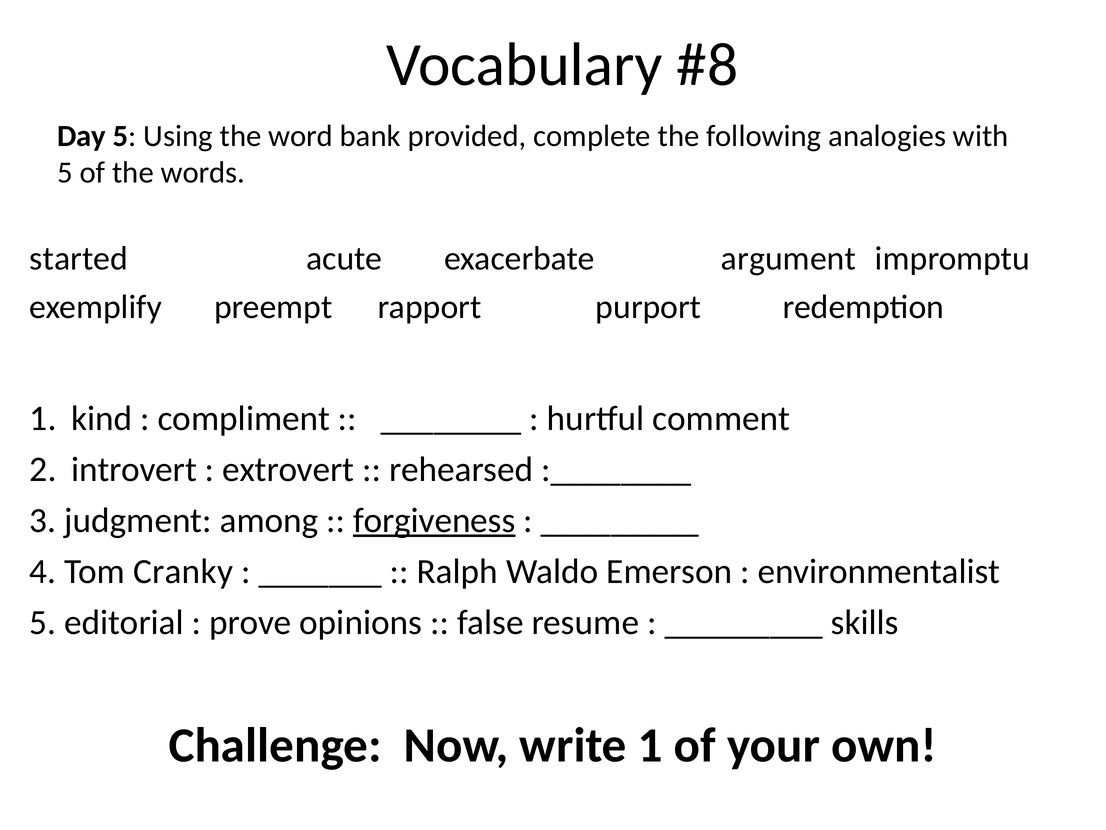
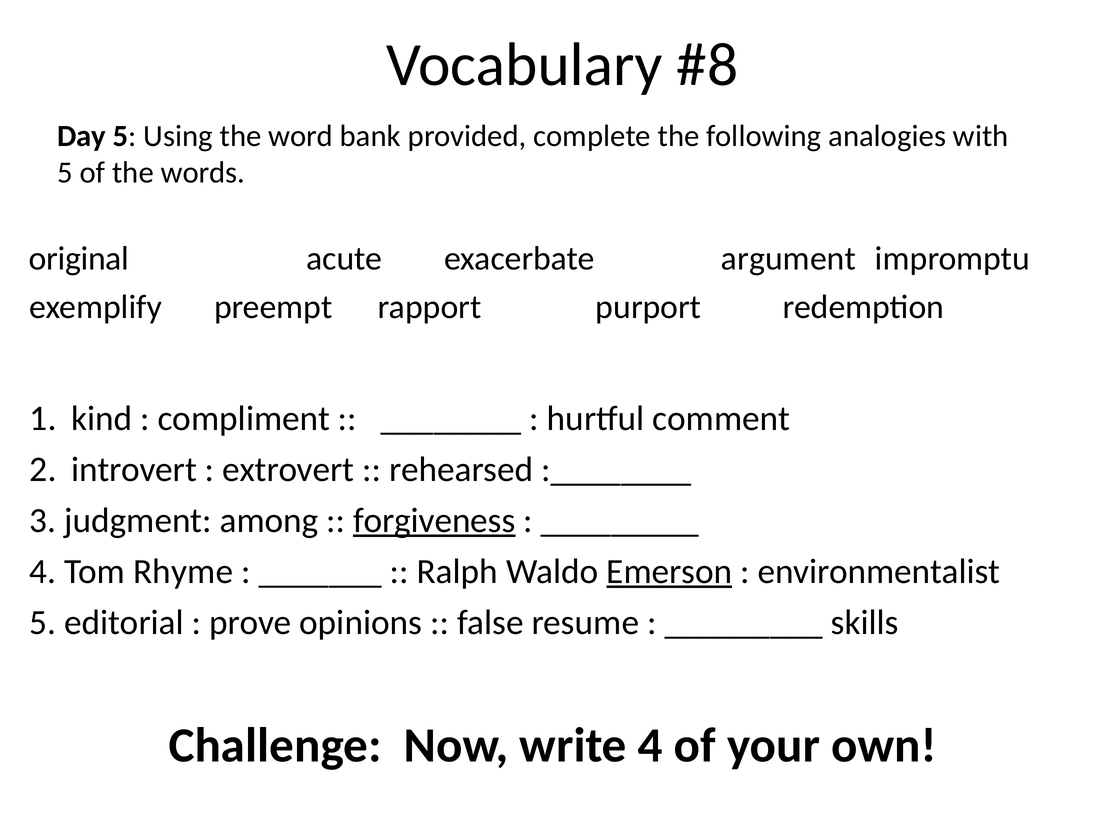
started: started -> original
Cranky: Cranky -> Rhyme
Emerson underline: none -> present
write 1: 1 -> 4
